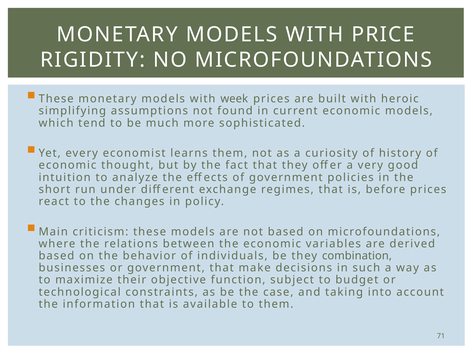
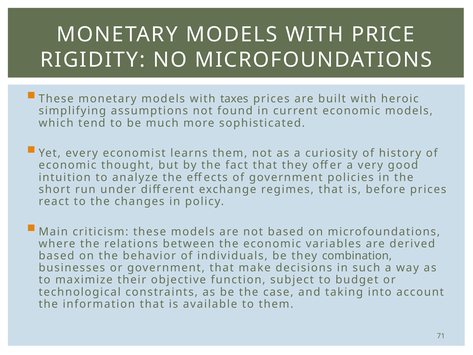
week: week -> taxes
